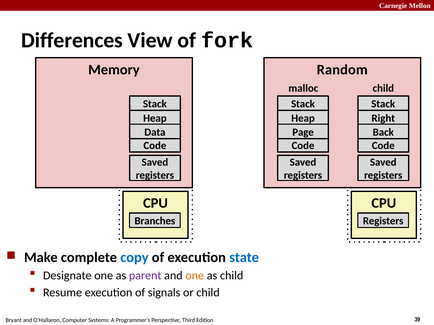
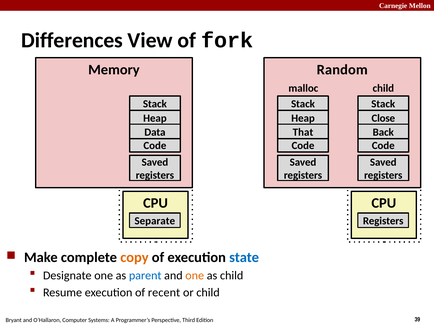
Right: Right -> Close
Page: Page -> That
Branches: Branches -> Separate
copy colour: blue -> orange
parent colour: purple -> blue
signals: signals -> recent
